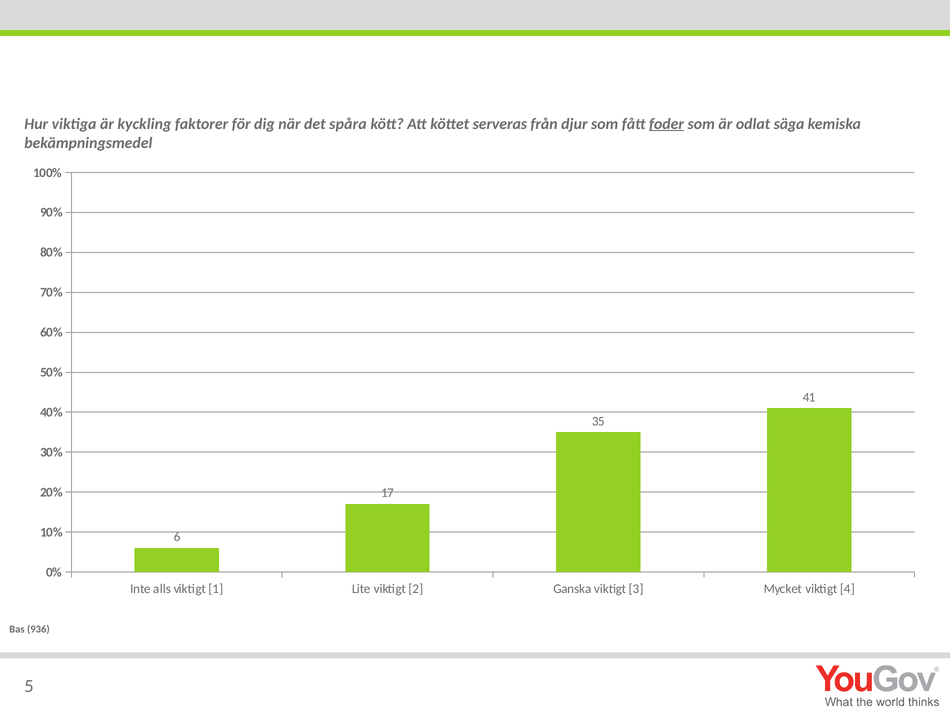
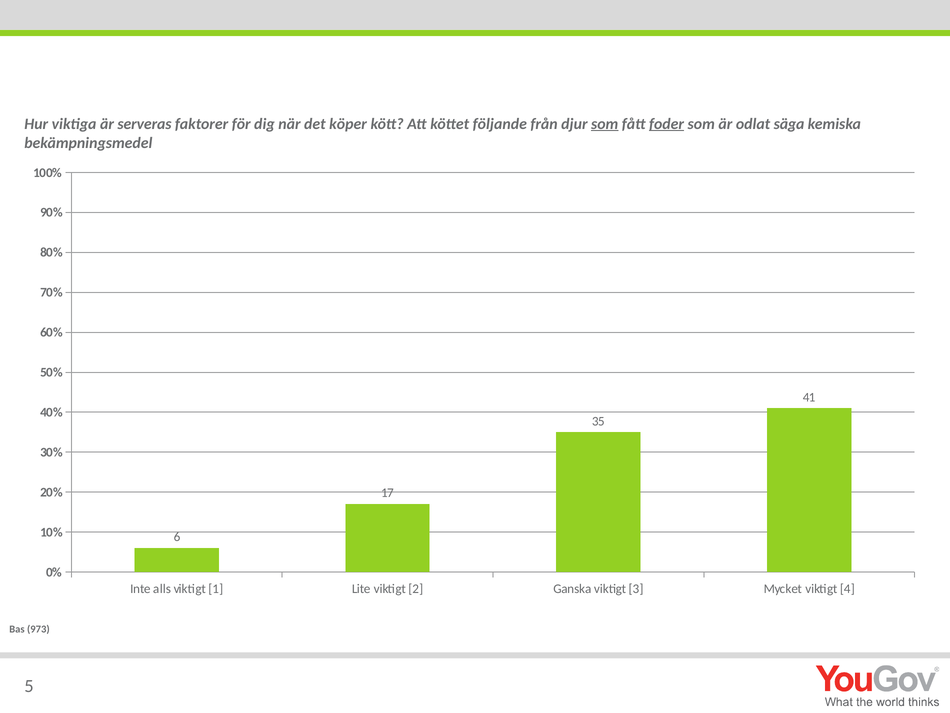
kyckling: kyckling -> serveras
spåra: spåra -> köper
serveras: serveras -> följande
som at (605, 124) underline: none -> present
936: 936 -> 973
